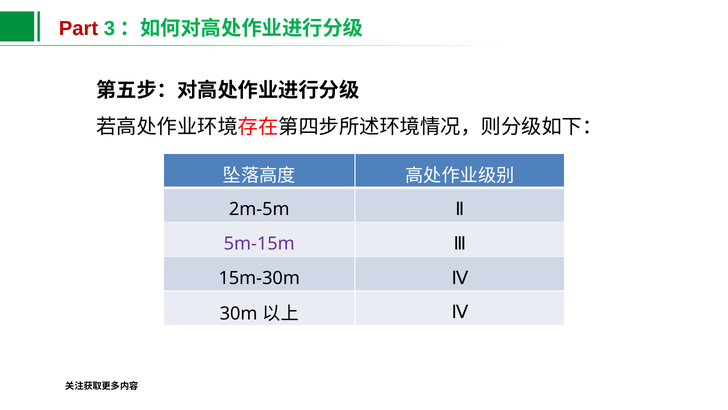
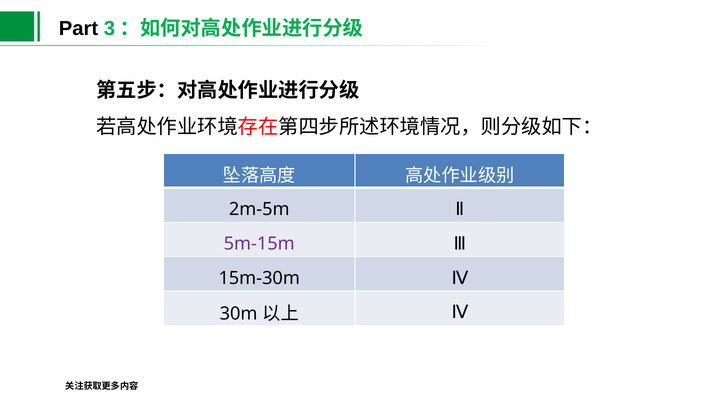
Part colour: red -> black
